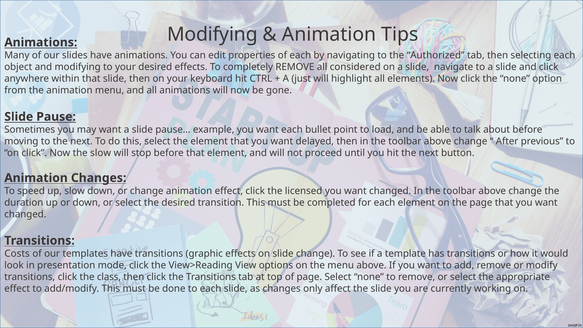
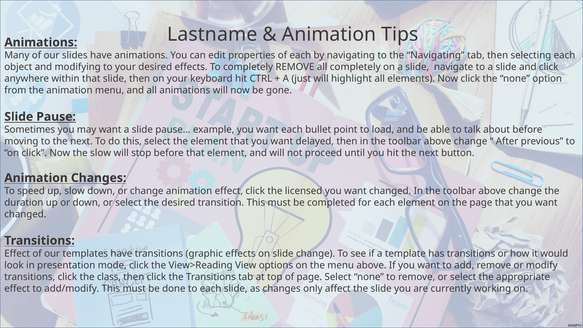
Modifying at (212, 34): Modifying -> Lastname
the Authorized: Authorized -> Navigating
all considered: considered -> completely
Costs at (17, 254): Costs -> Effect
